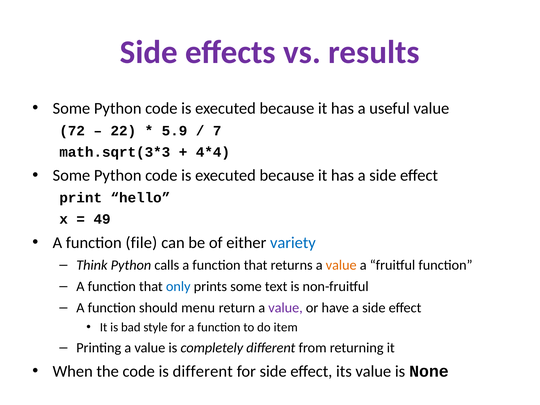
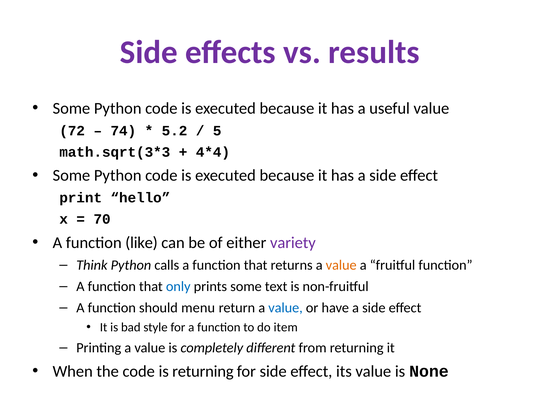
22: 22 -> 74
5.9: 5.9 -> 5.2
7: 7 -> 5
49: 49 -> 70
file: file -> like
variety colour: blue -> purple
value at (286, 308) colour: purple -> blue
is different: different -> returning
